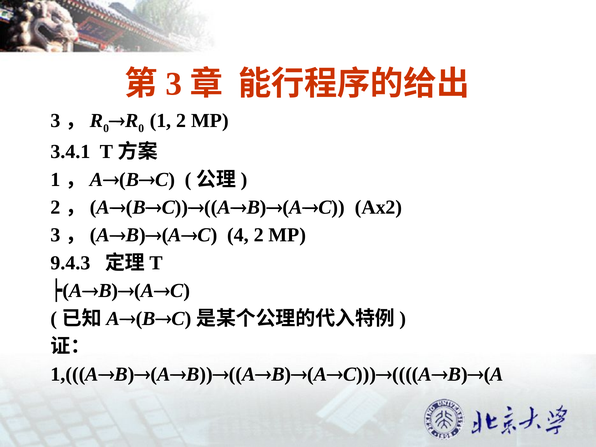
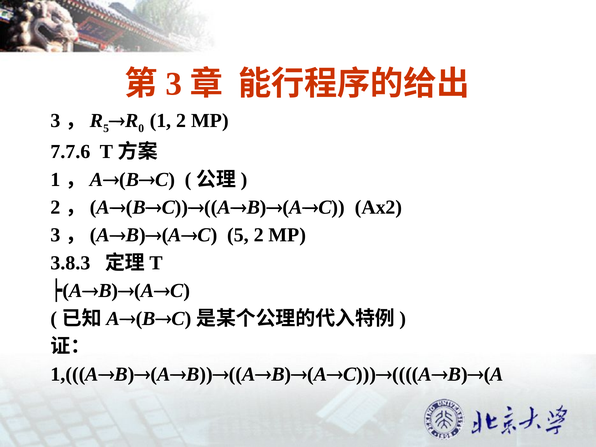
0 at (106, 128): 0 -> 5
3.4.1: 3.4.1 -> 7.7.6
4 at (238, 235): 4 -> 5
9.4.3: 9.4.3 -> 3.8.3
